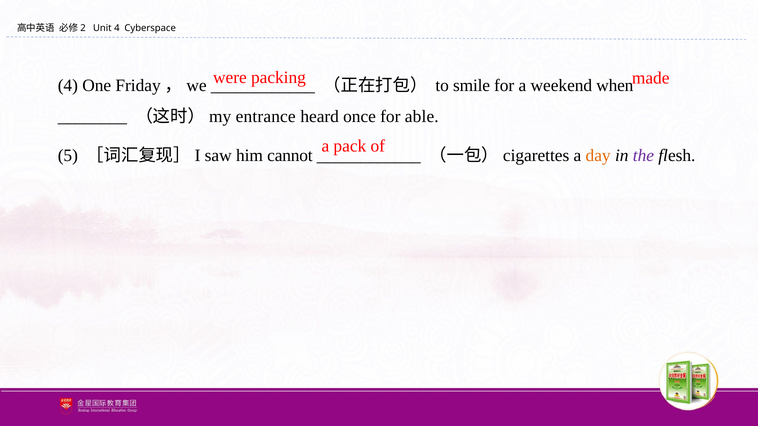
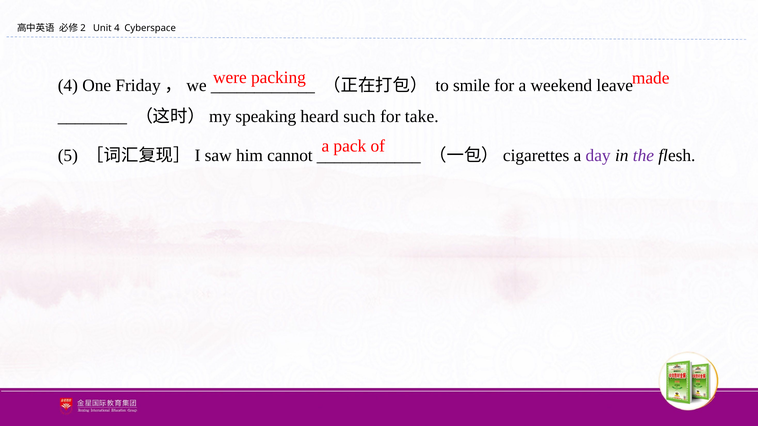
when: when -> leave
entrance: entrance -> speaking
once: once -> such
able: able -> take
day colour: orange -> purple
